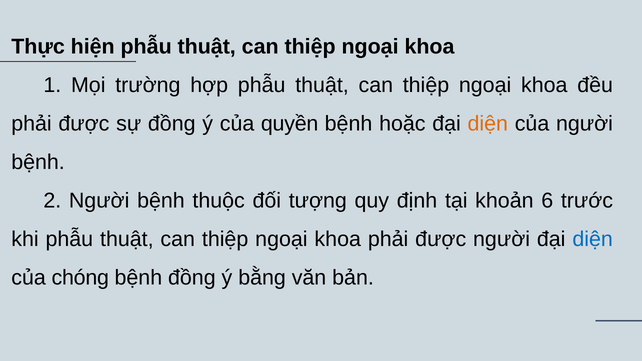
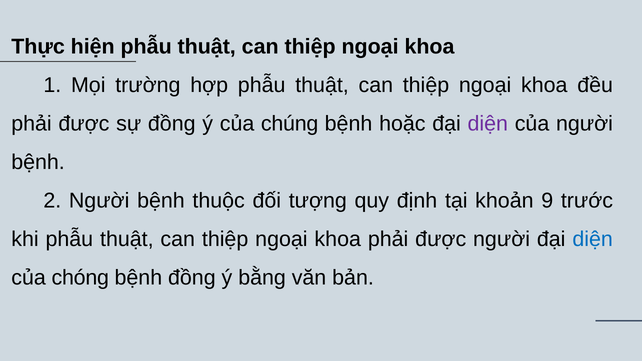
quyền: quyền -> chúng
diện at (488, 124) colour: orange -> purple
6: 6 -> 9
